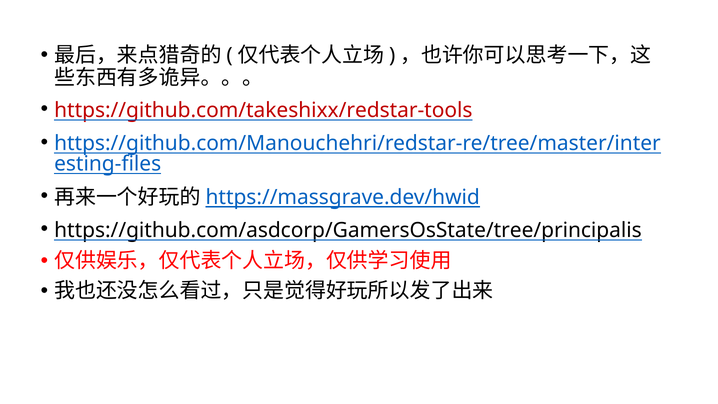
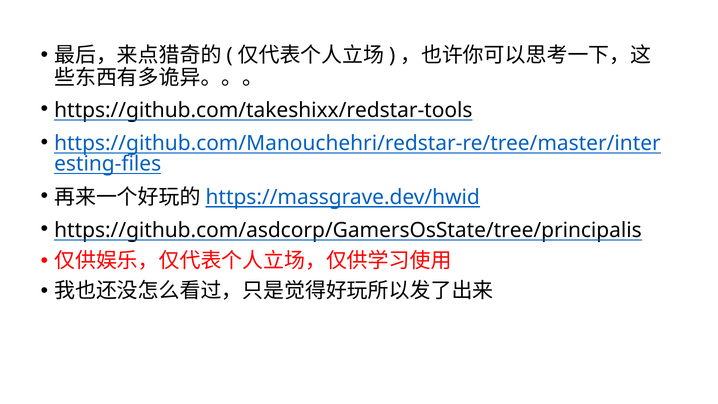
https://github.com/takeshixx/redstar-tools colour: red -> black
